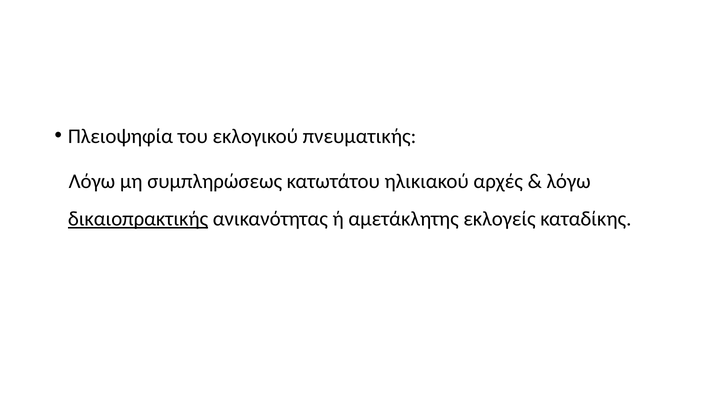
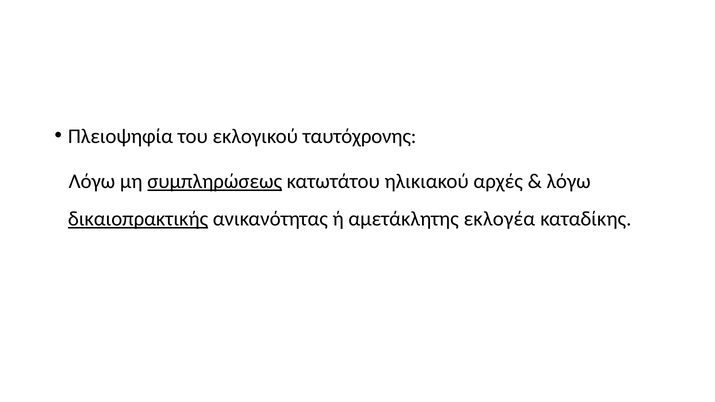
πνευματικής: πνευματικής -> ταυτόχρονης
συμπληρώσεως underline: none -> present
εκλογείς: εκλογείς -> εκλογέα
